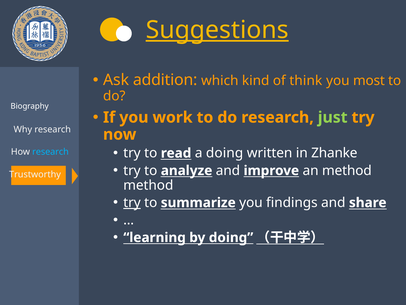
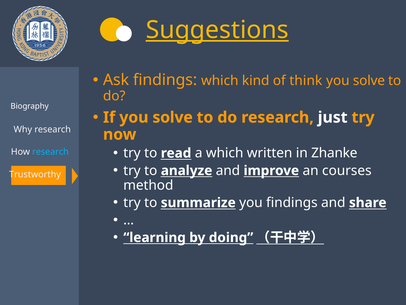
Ask addition: addition -> findings
most at (369, 81): most -> solve
If you work: work -> solve
just colour: light green -> white
a doing: doing -> which
an method: method -> courses
try at (132, 202) underline: present -> none
